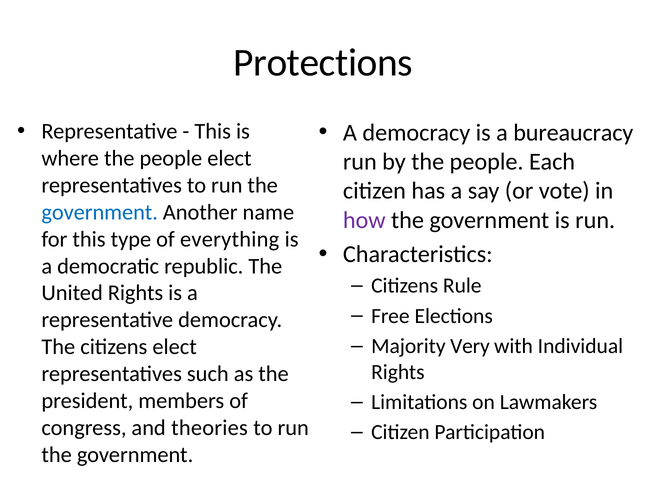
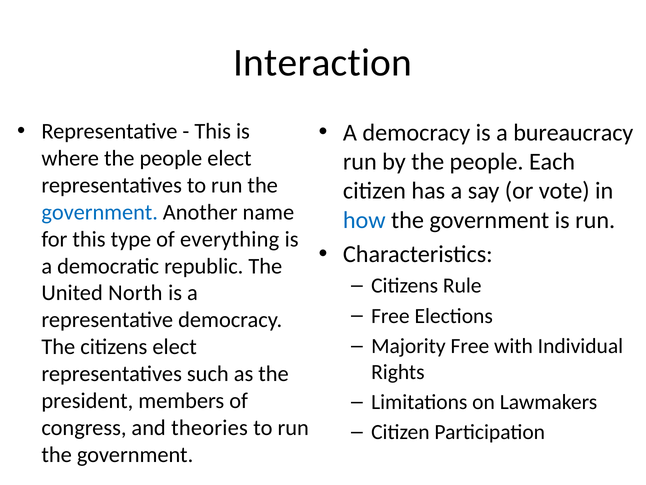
Protections: Protections -> Interaction
how colour: purple -> blue
United Rights: Rights -> North
Majority Very: Very -> Free
